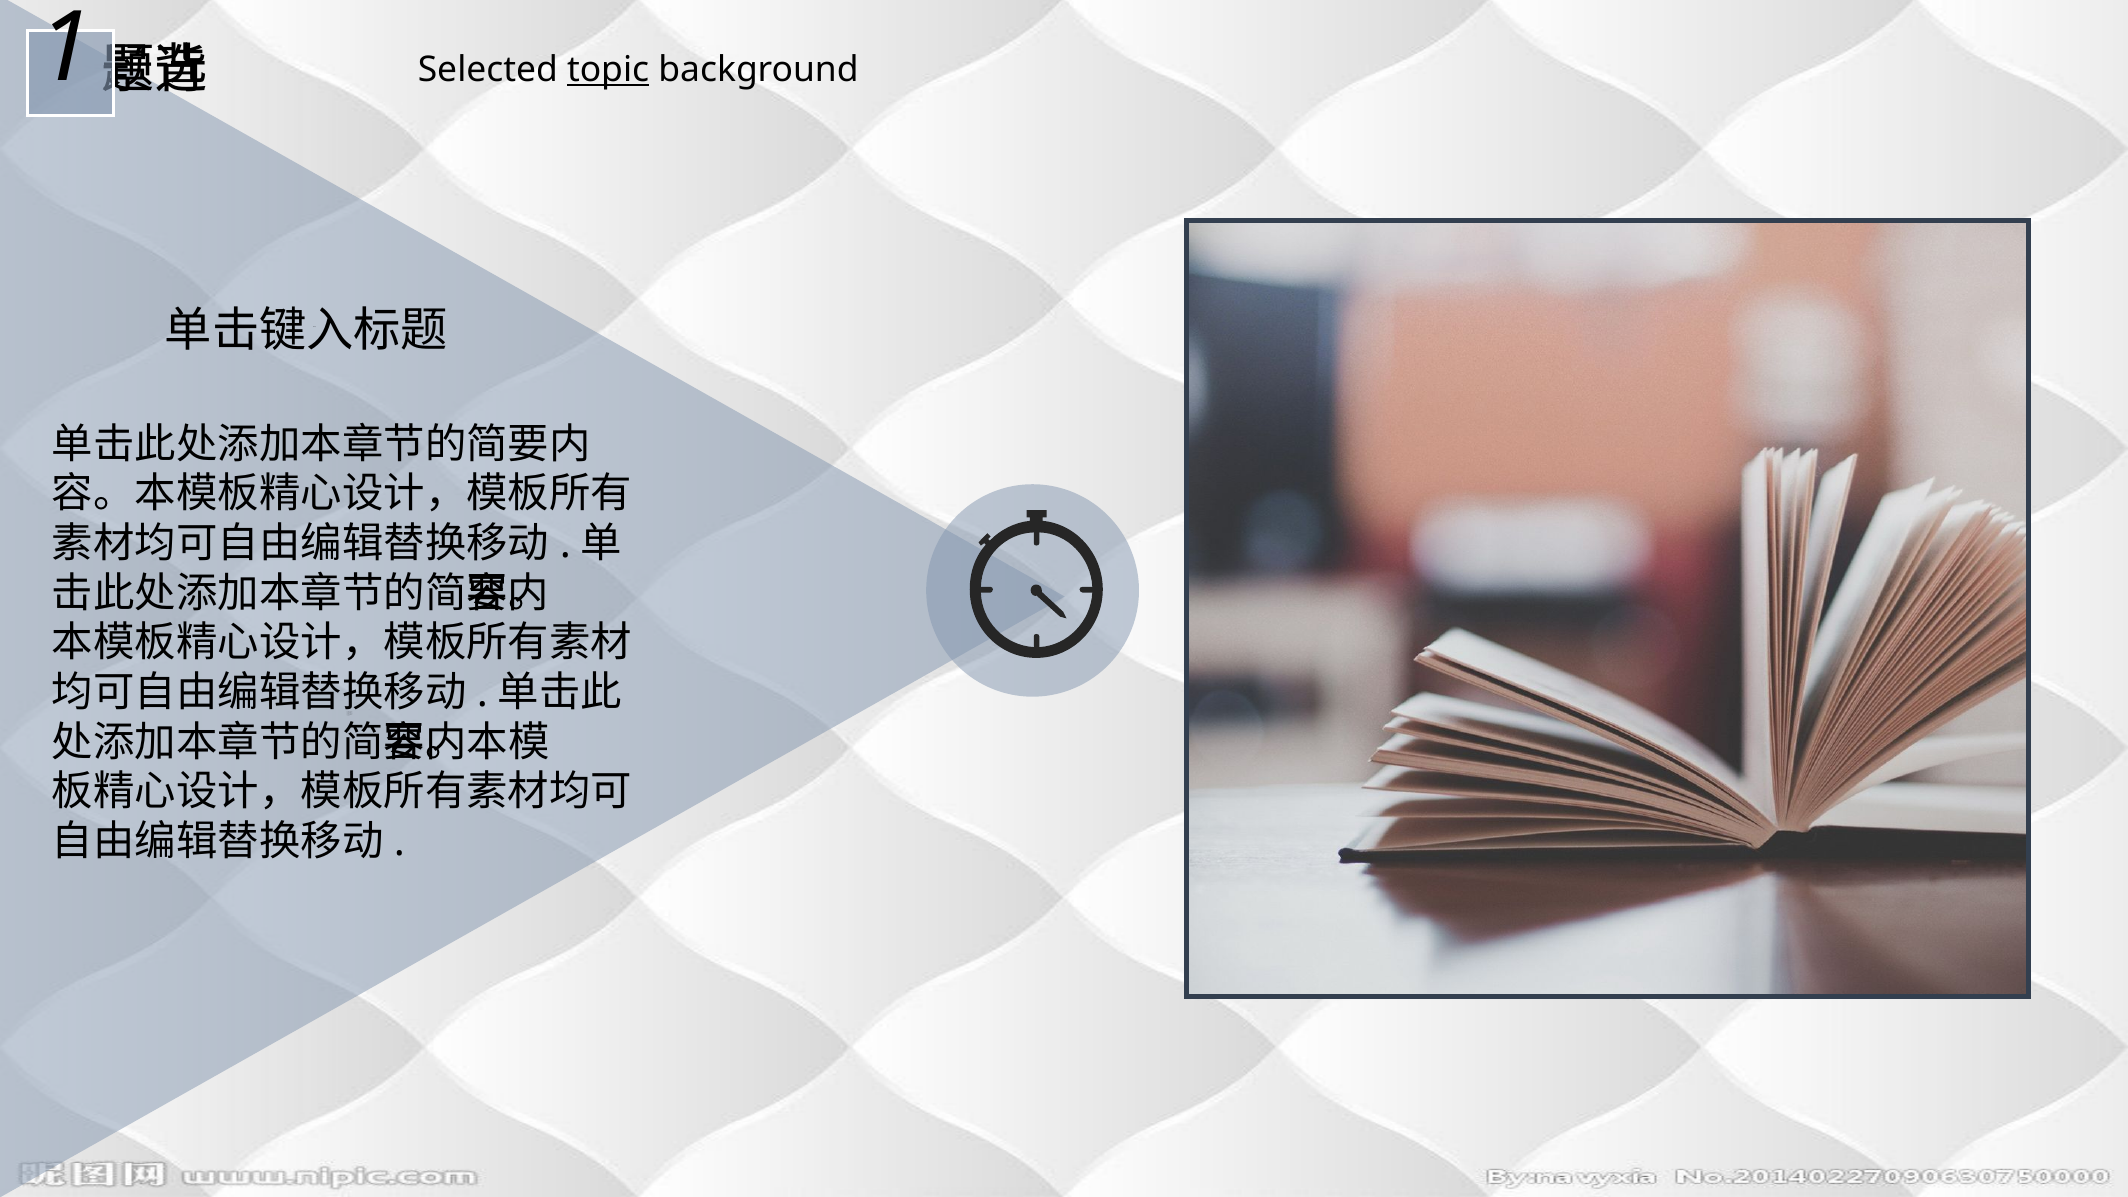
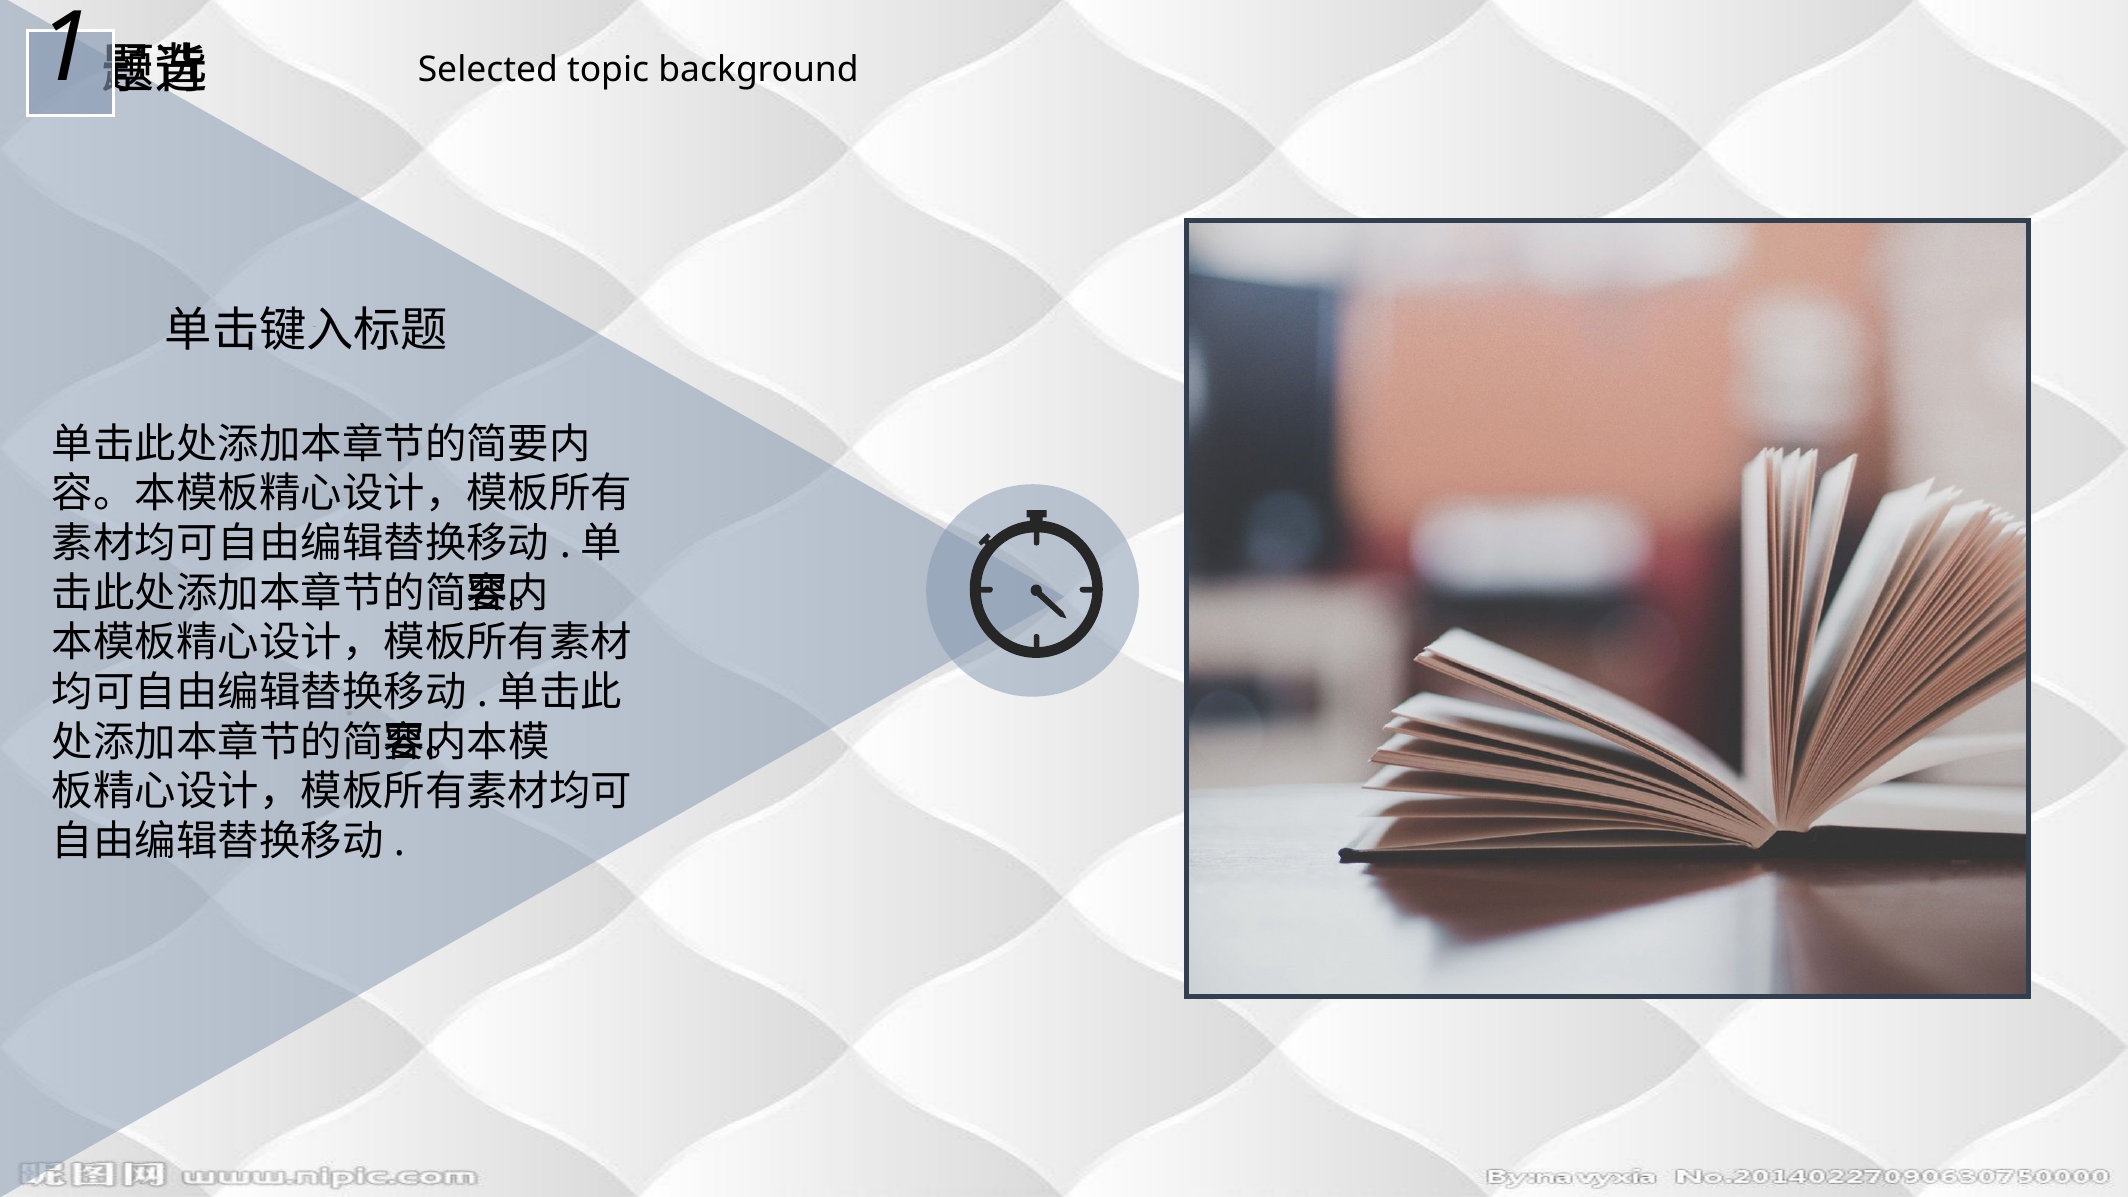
topic underline: present -> none
